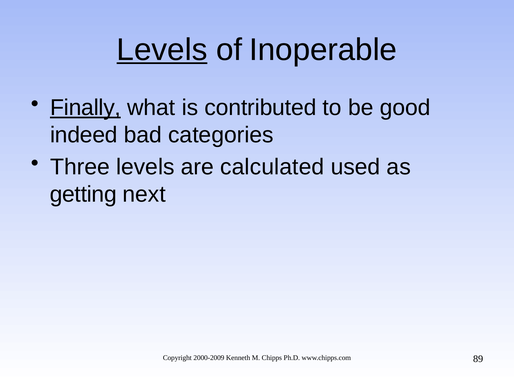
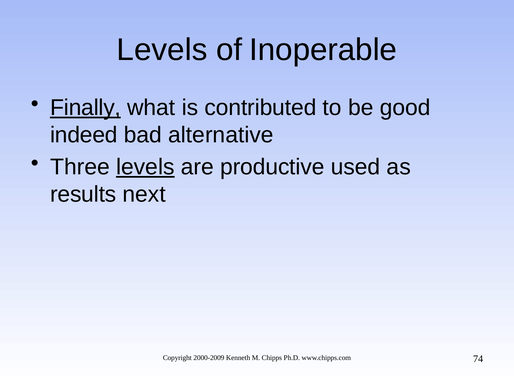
Levels at (162, 50) underline: present -> none
categories: categories -> alternative
levels at (145, 167) underline: none -> present
calculated: calculated -> productive
getting: getting -> results
89: 89 -> 74
